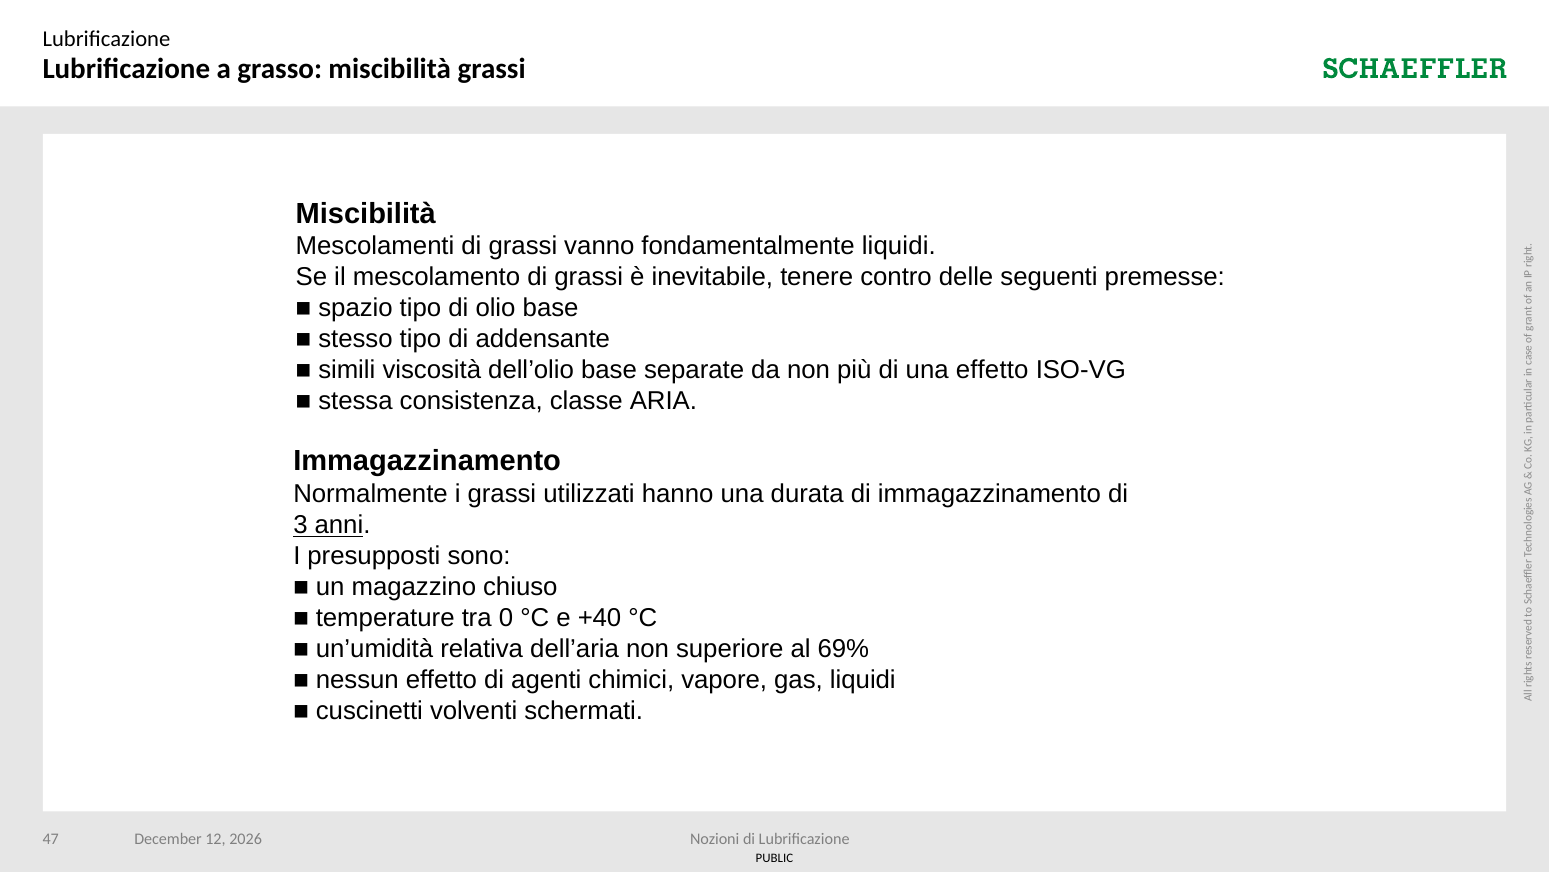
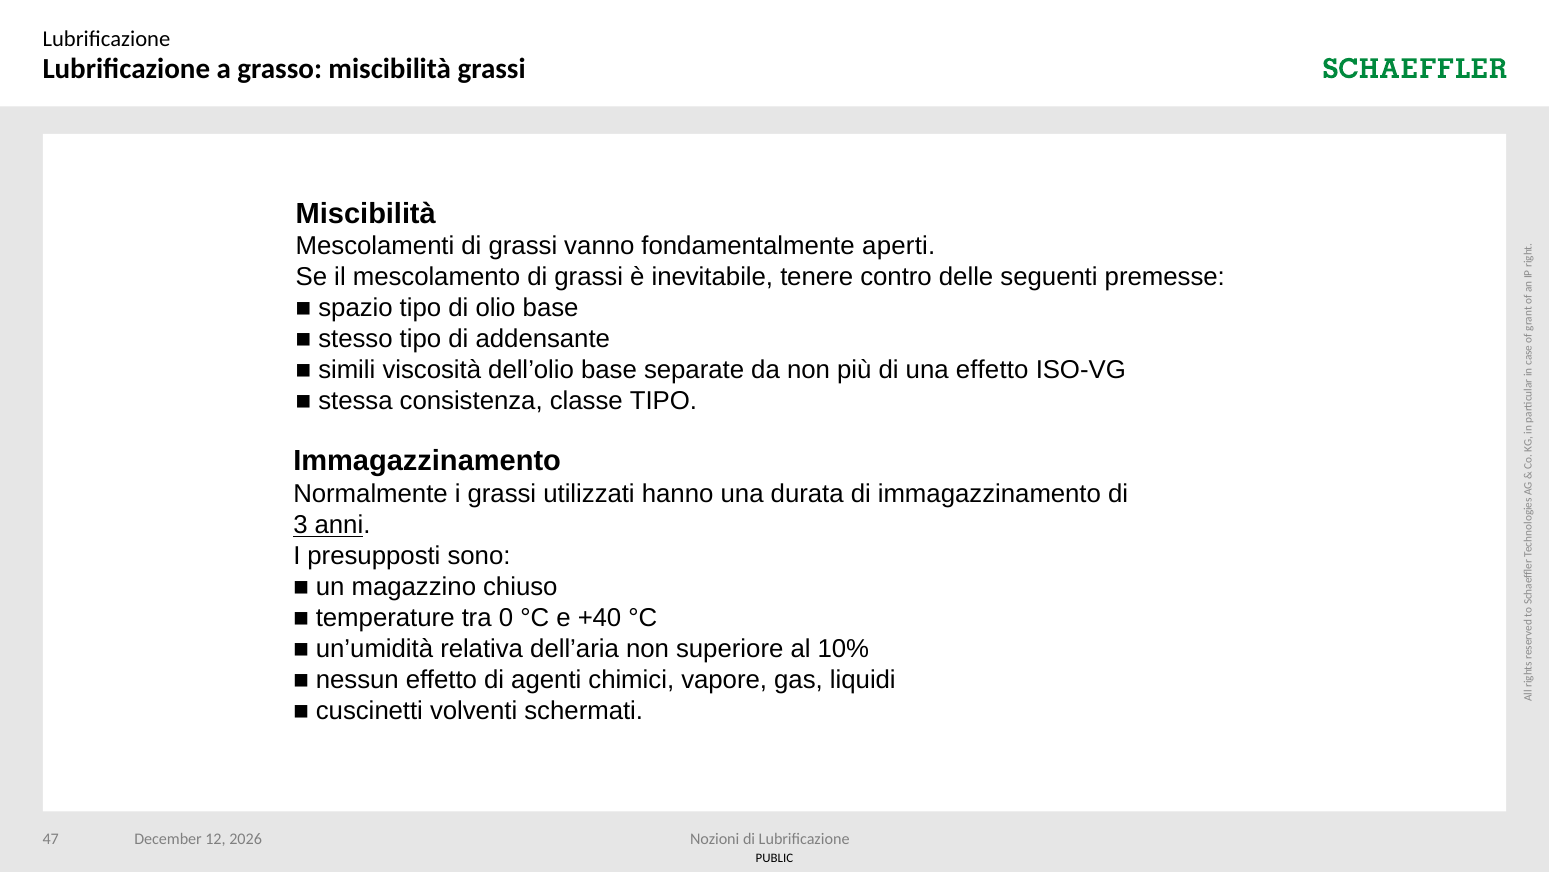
fondamentalmente liquidi: liquidi -> aperti
classe ARIA: ARIA -> TIPO
69%: 69% -> 10%
